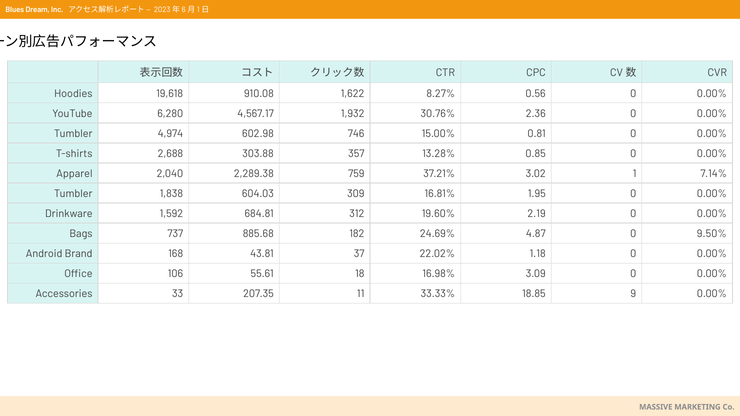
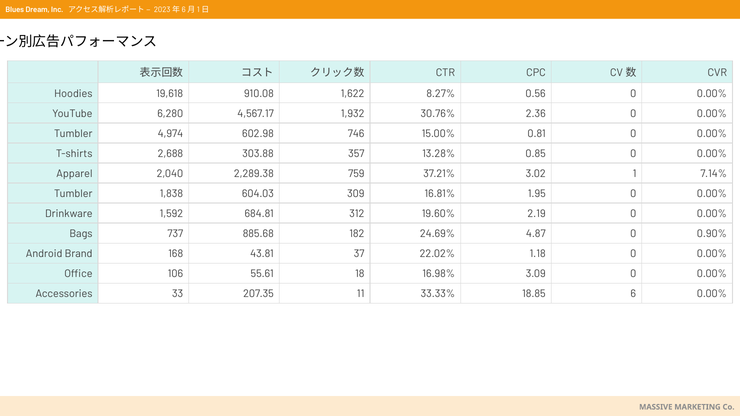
9.50%: 9.50% -> 0.90%
9: 9 -> 6
